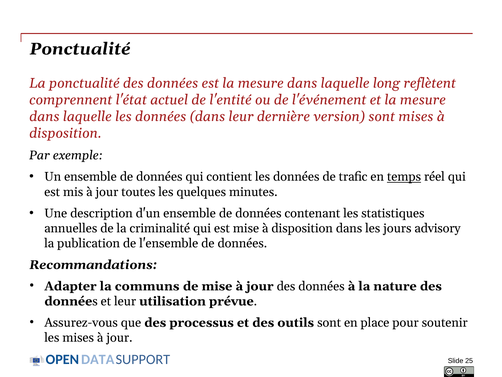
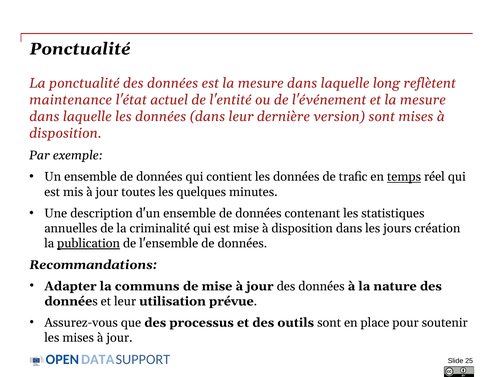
comprennent: comprennent -> maintenance
advisory: advisory -> création
publication underline: none -> present
